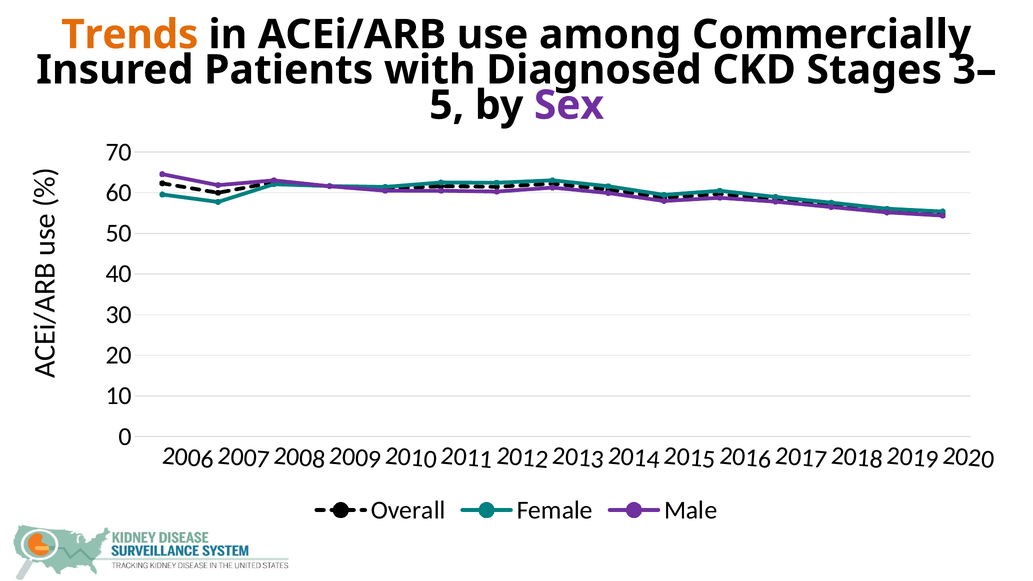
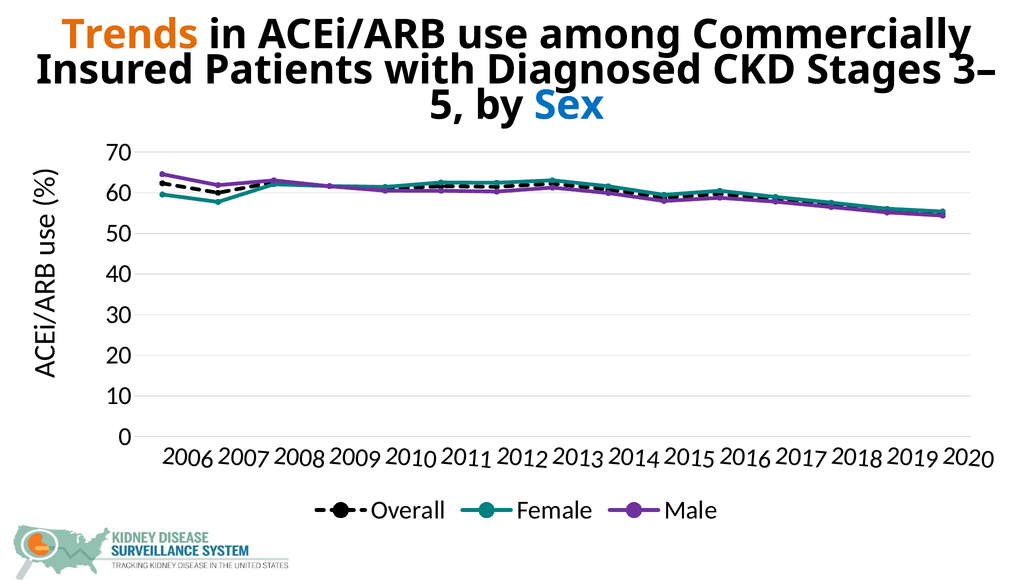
Sex colour: purple -> blue
